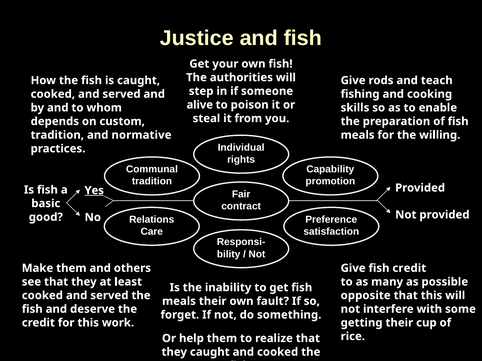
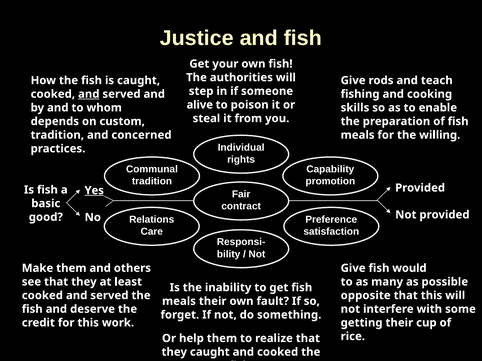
and at (89, 94) underline: none -> present
normative: normative -> concerned
fish credit: credit -> would
